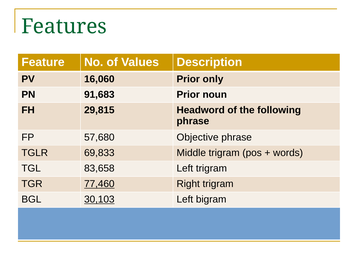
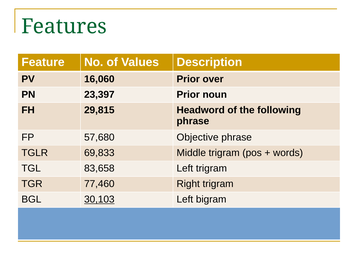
only: only -> over
91,683: 91,683 -> 23,397
77,460 underline: present -> none
